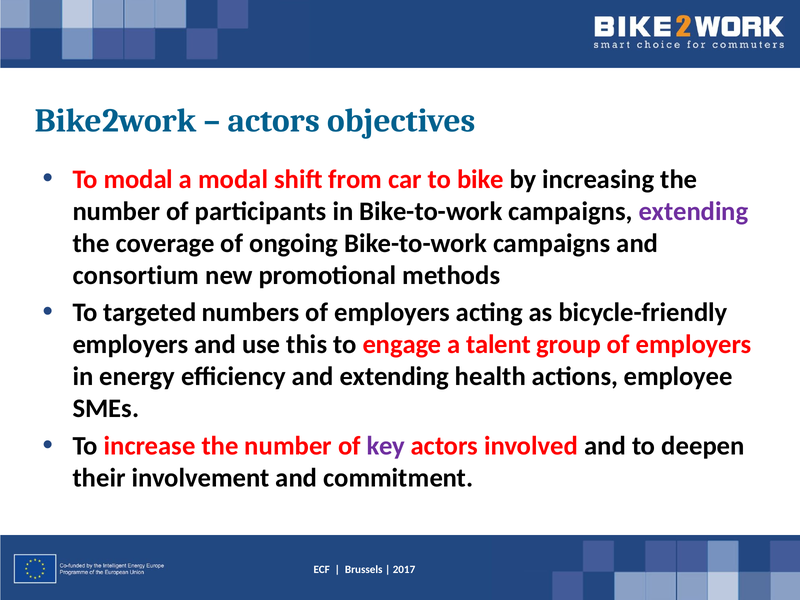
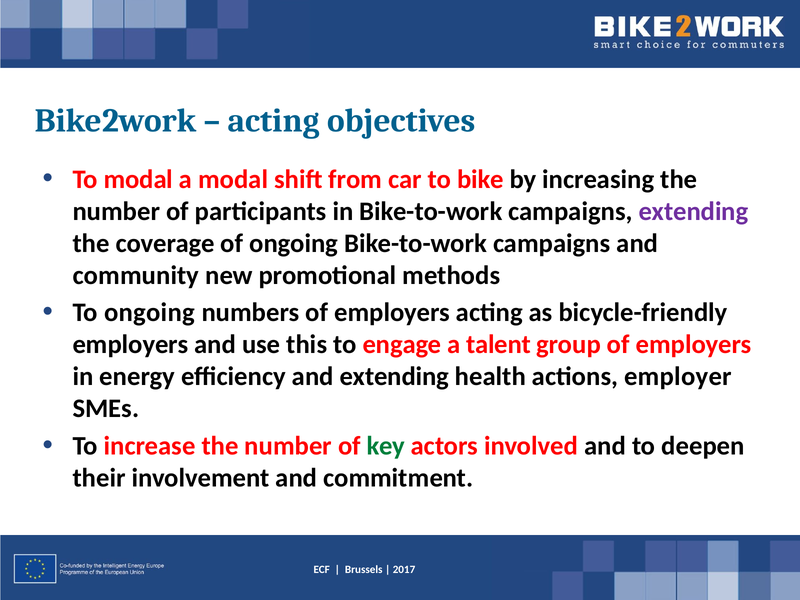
actors at (274, 121): actors -> acting
consortium: consortium -> community
To targeted: targeted -> ongoing
employee: employee -> employer
key colour: purple -> green
